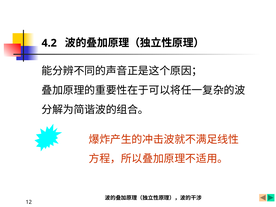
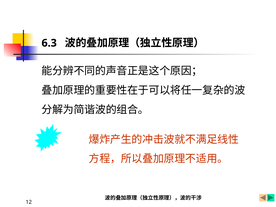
4.2: 4.2 -> 6.3
